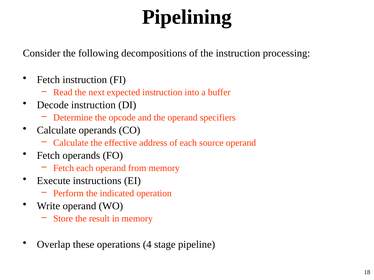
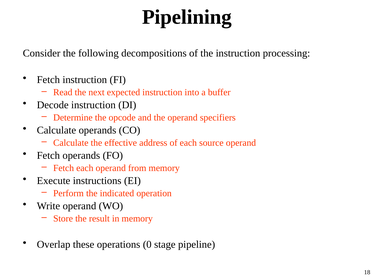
4: 4 -> 0
